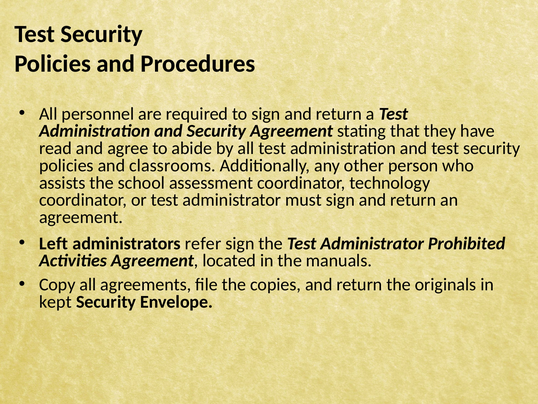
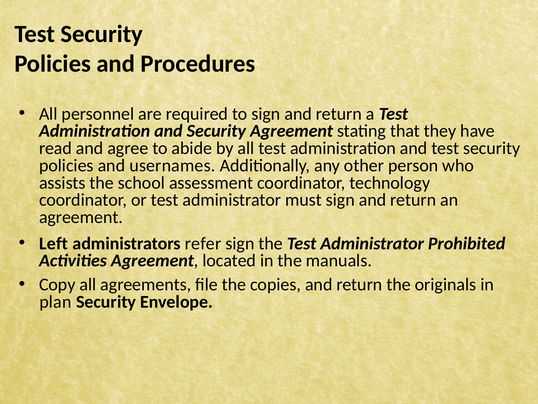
classrooms: classrooms -> usernames
kept: kept -> plan
